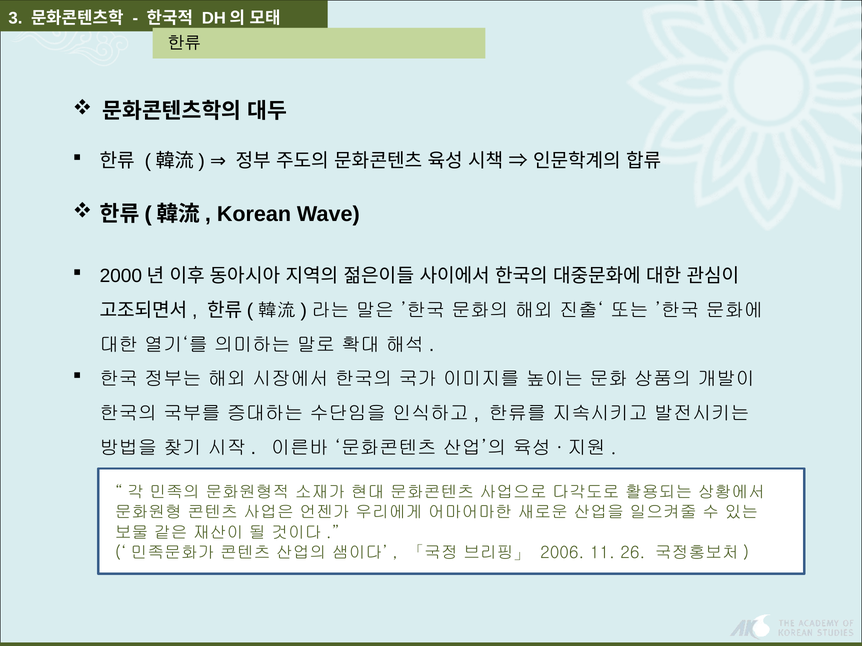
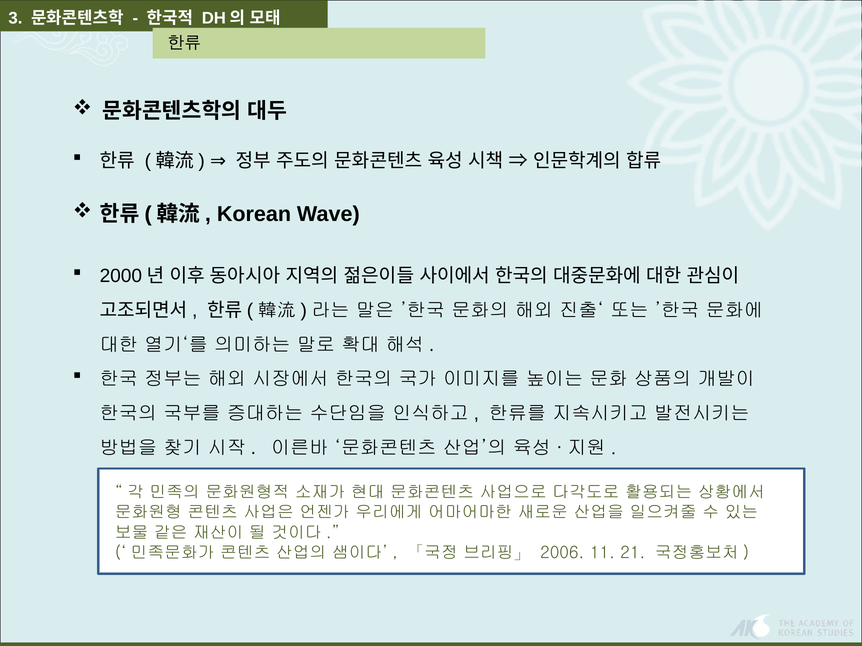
26: 26 -> 21
